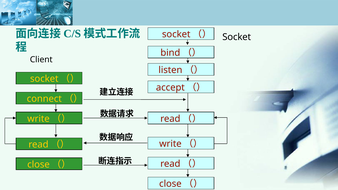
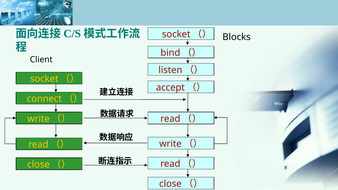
Socket at (237, 37): Socket -> Blocks
